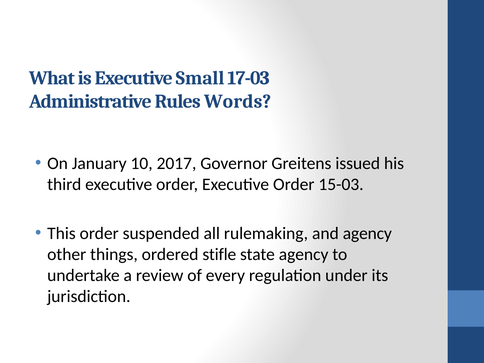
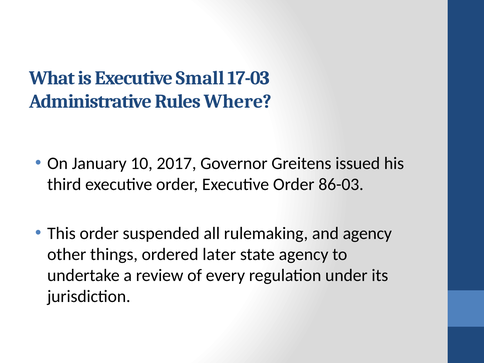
Words: Words -> Where
15-03: 15-03 -> 86-03
stifle: stifle -> later
